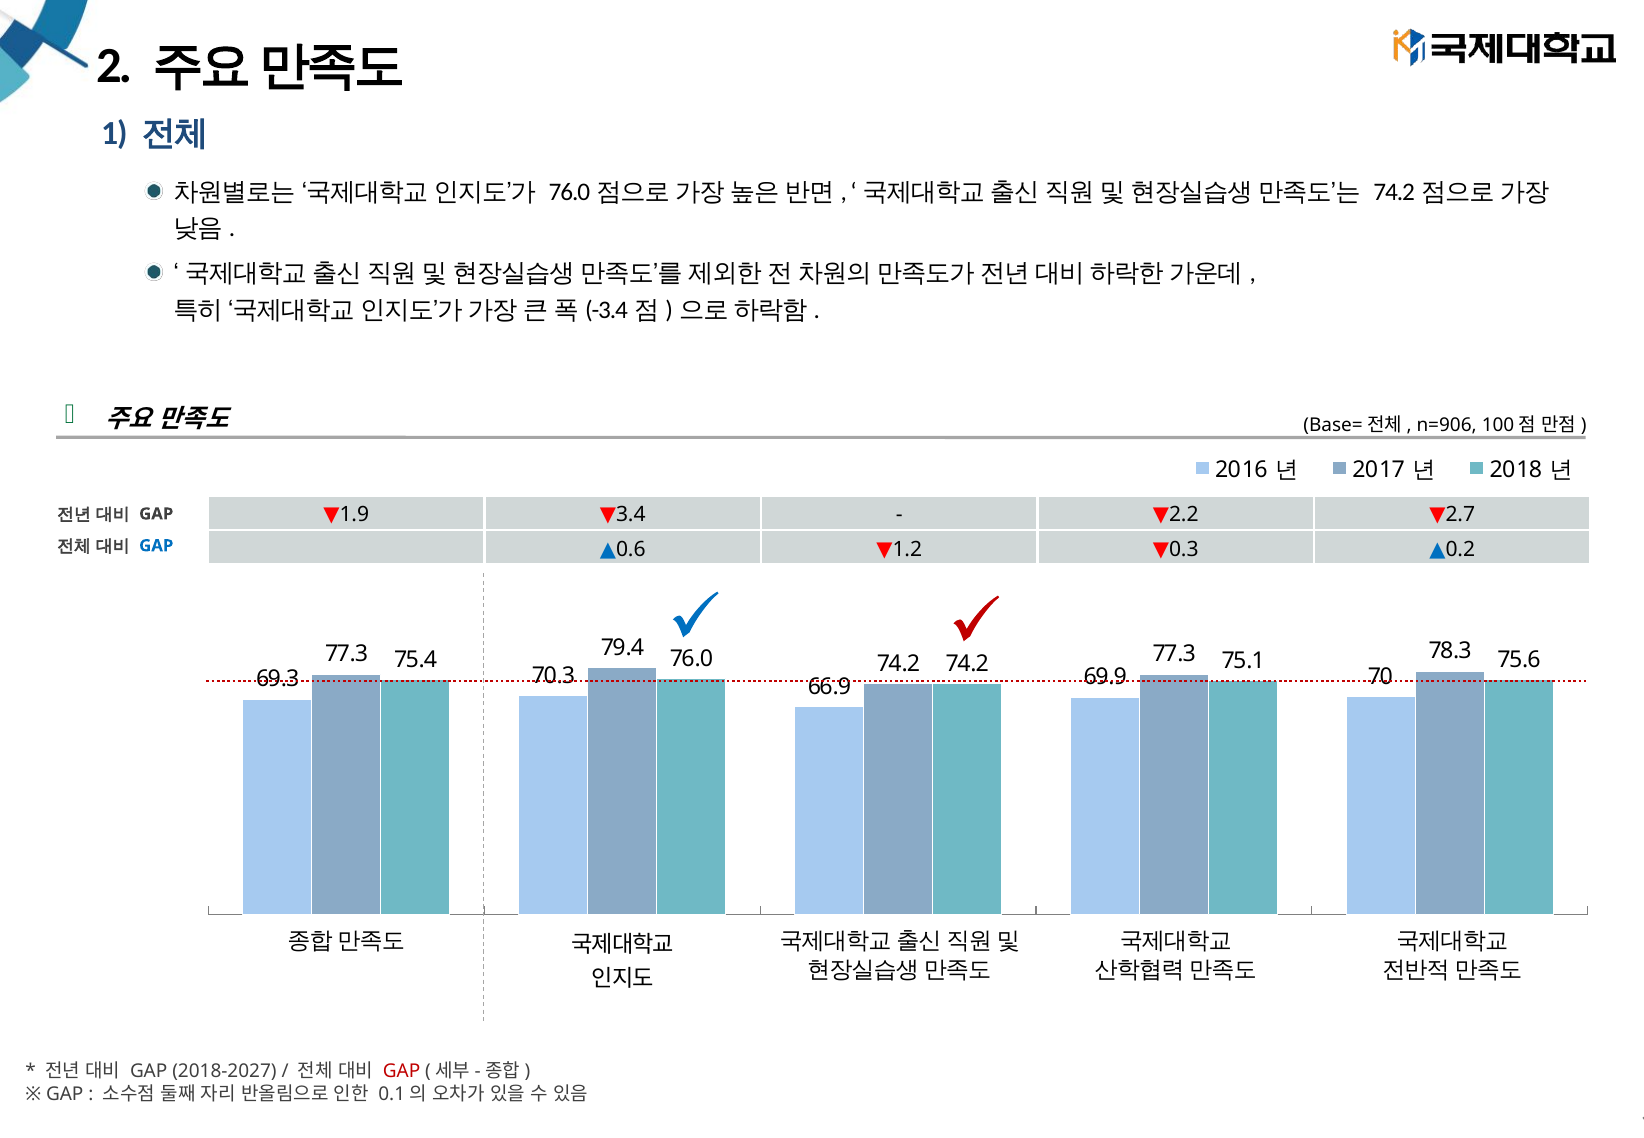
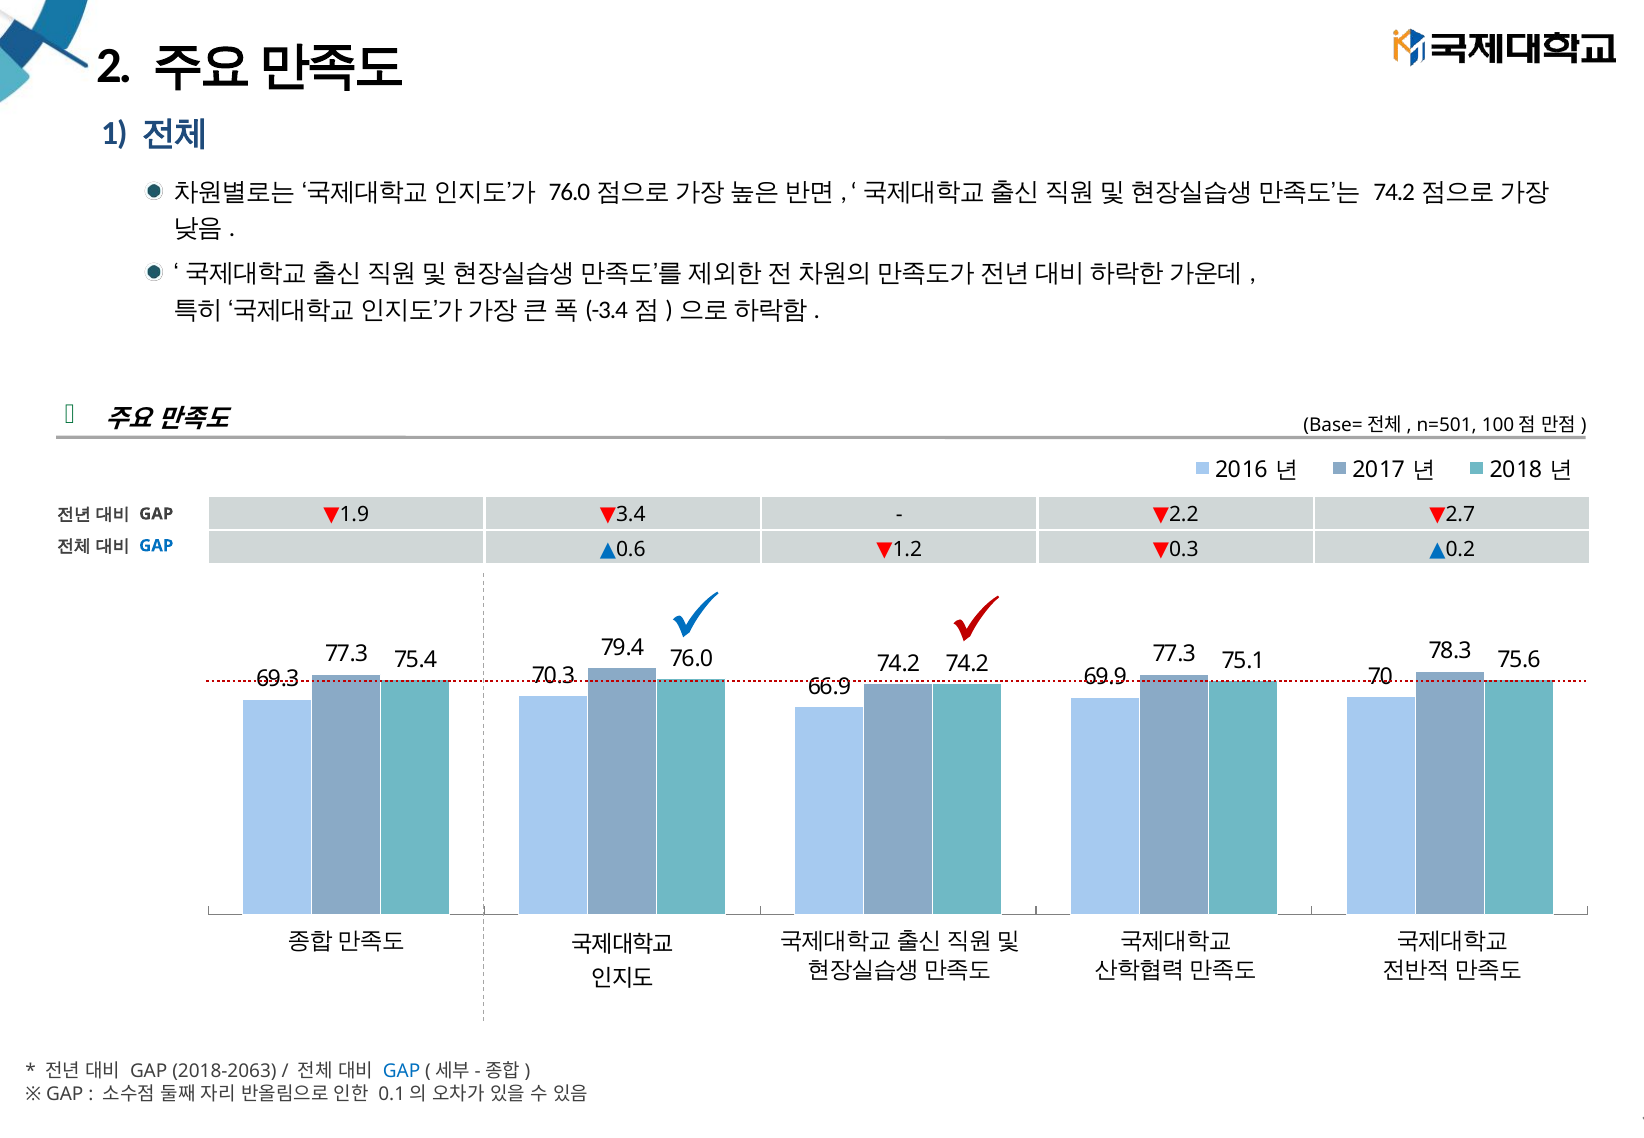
n=906: n=906 -> n=501
2018-2027: 2018-2027 -> 2018-2063
GAP at (402, 1072) colour: red -> blue
